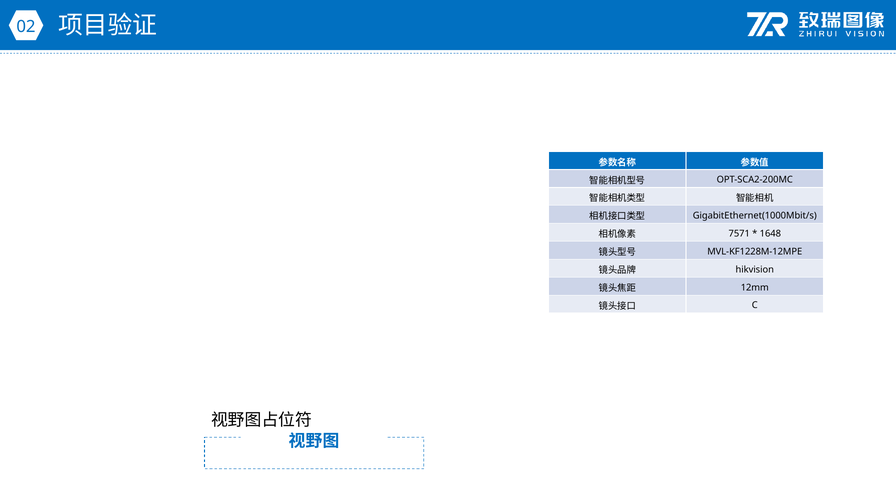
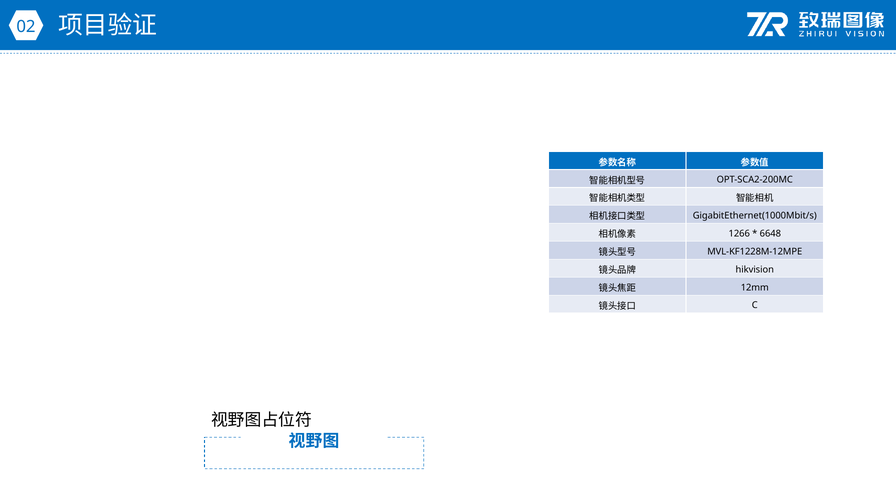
7571: 7571 -> 1266
1648: 1648 -> 6648
